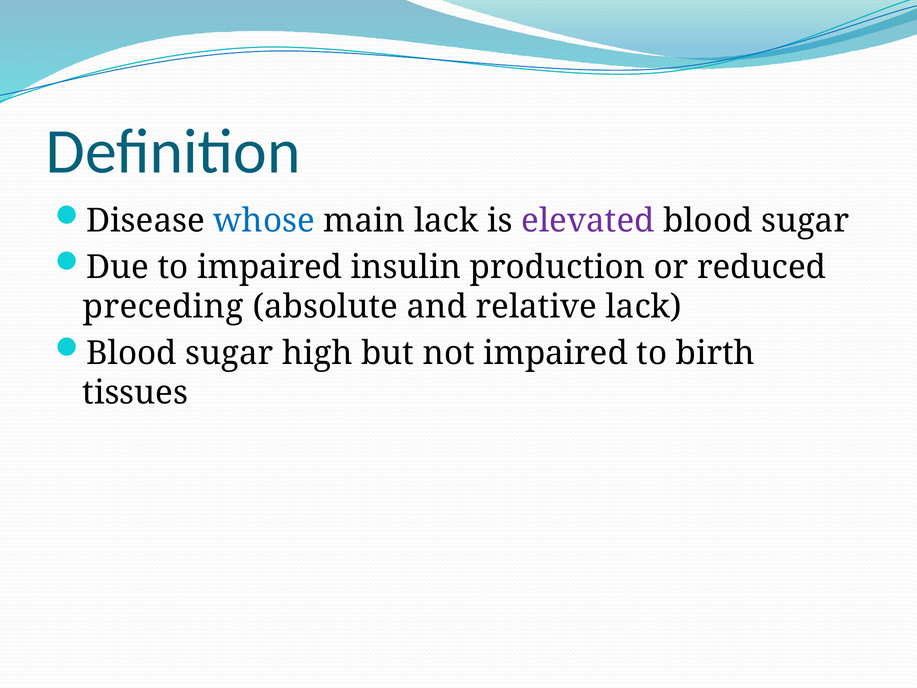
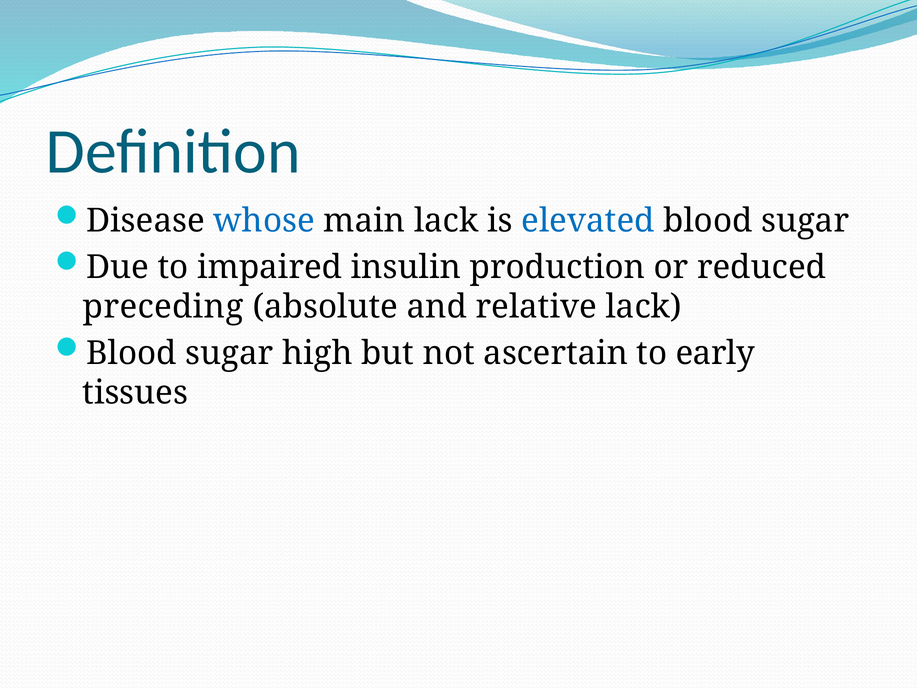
elevated colour: purple -> blue
not impaired: impaired -> ascertain
birth: birth -> early
